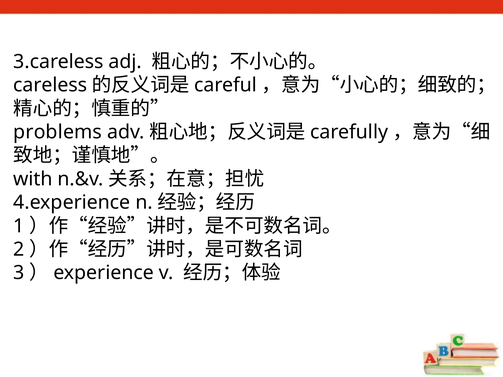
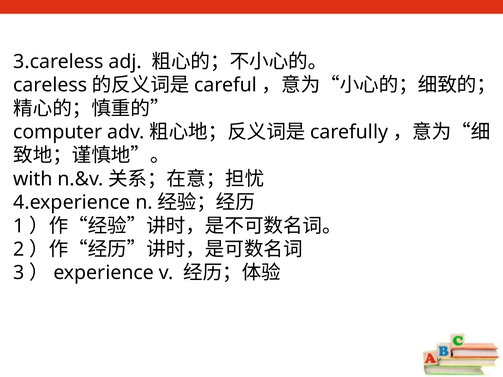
problems: problems -> computer
